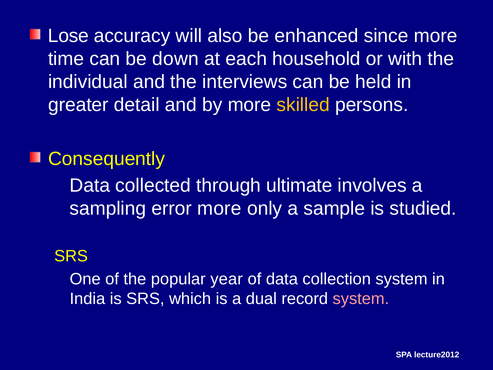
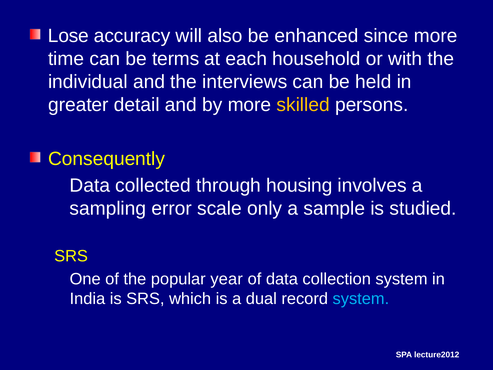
down: down -> terms
ultimate: ultimate -> housing
error more: more -> scale
system at (361, 299) colour: pink -> light blue
